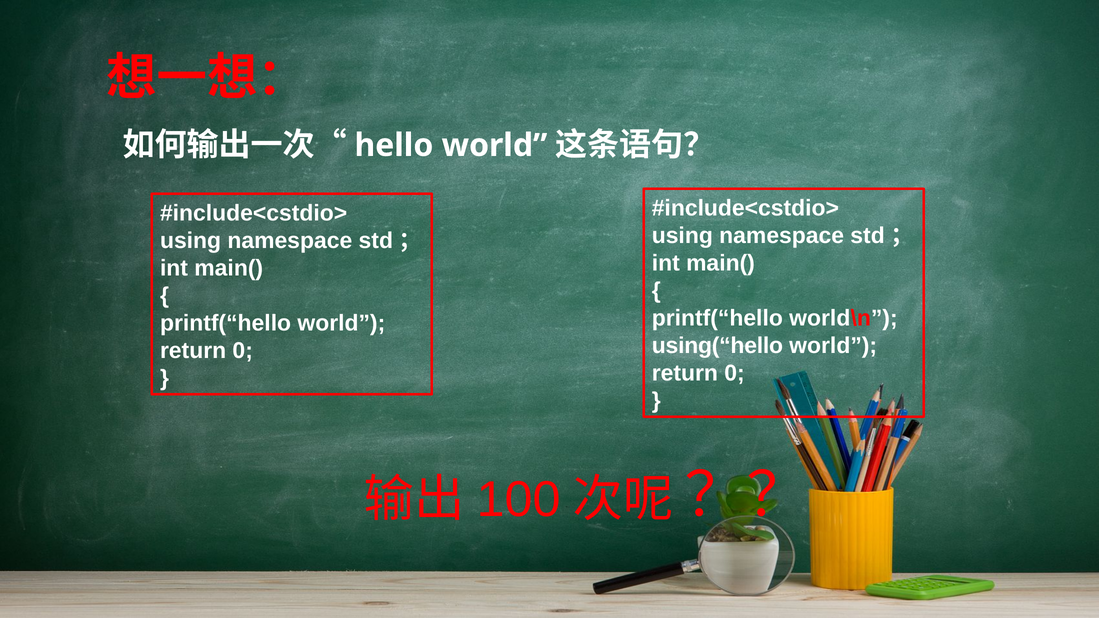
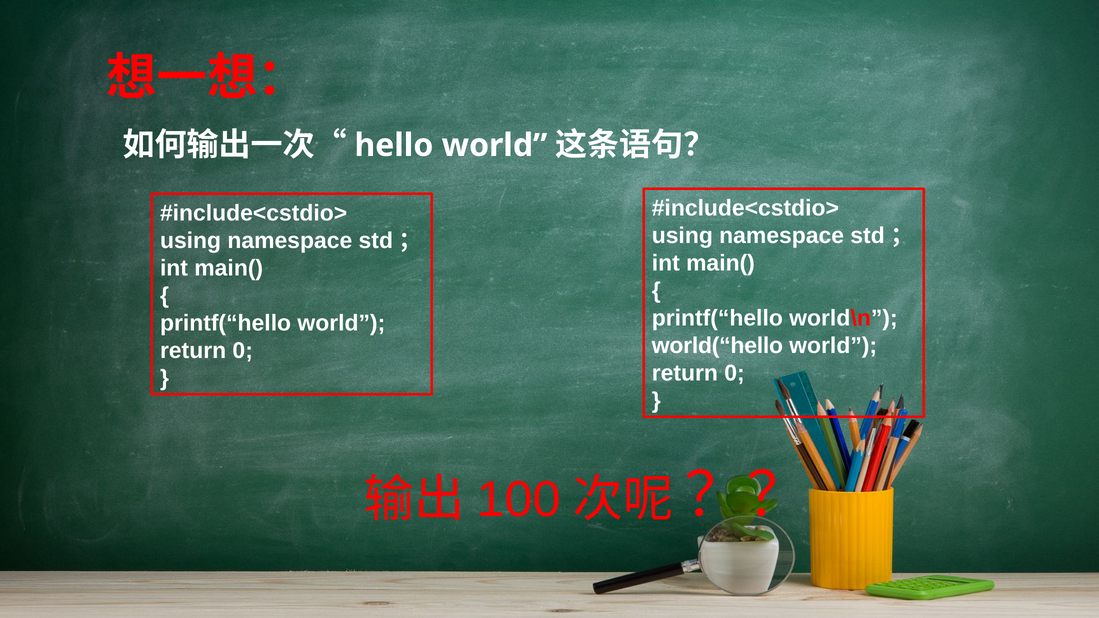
using(“hello: using(“hello -> world(“hello
